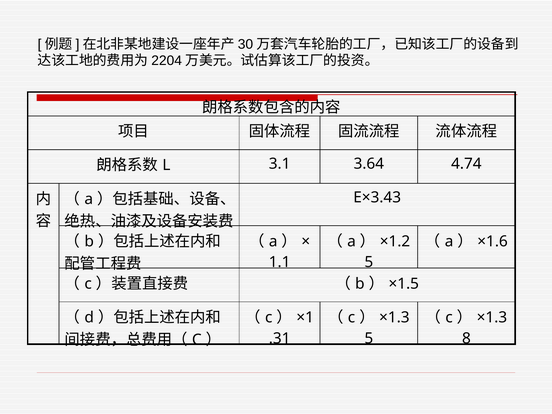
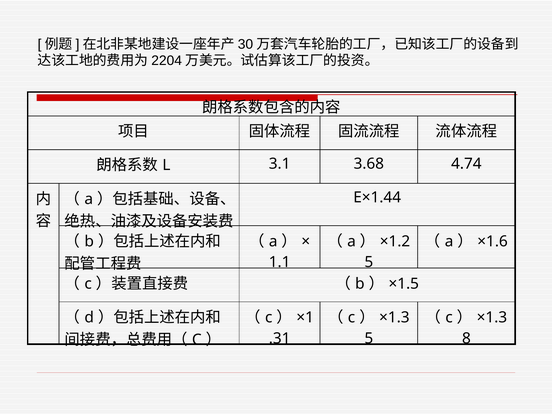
3.64: 3.64 -> 3.68
E×3.43: E×3.43 -> E×1.44
